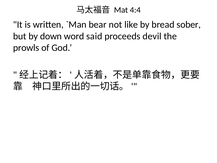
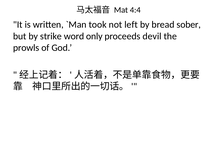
bear: bear -> took
like: like -> left
down: down -> strike
said: said -> only
